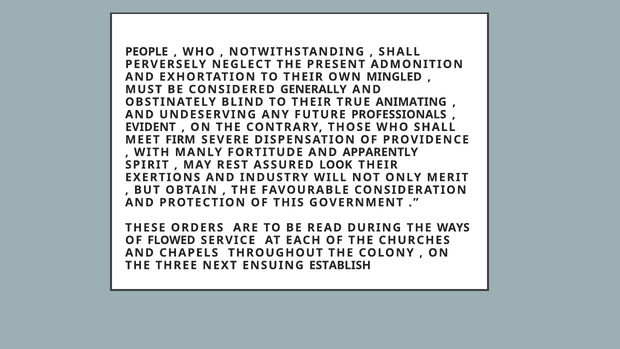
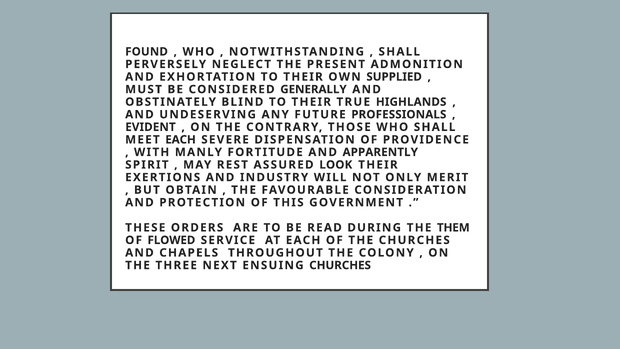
PEOPLE: PEOPLE -> FOUND
MINGLED: MINGLED -> SUPPLIED
ANIMATING: ANIMATING -> HIGHLANDS
MEET FIRM: FIRM -> EACH
WAYS: WAYS -> THEM
ENSUING ESTABLISH: ESTABLISH -> CHURCHES
